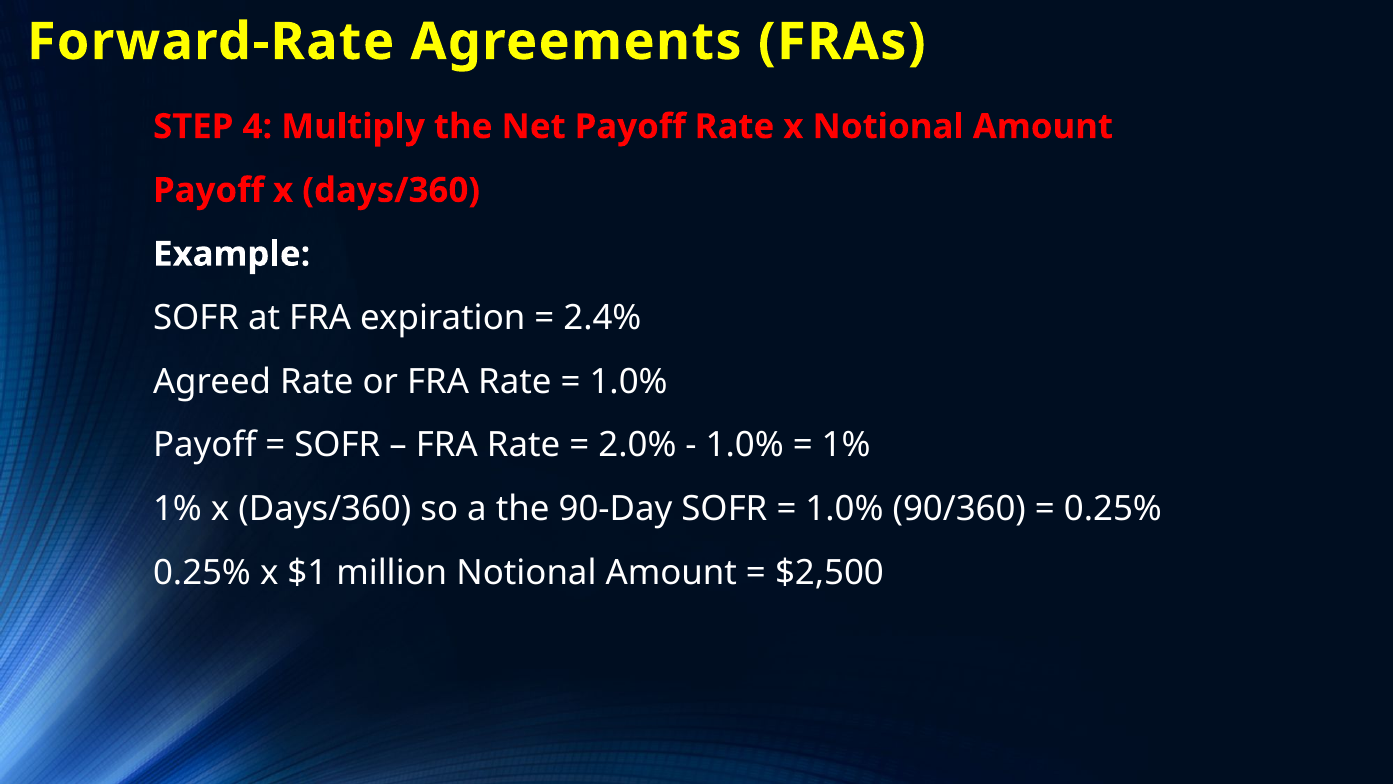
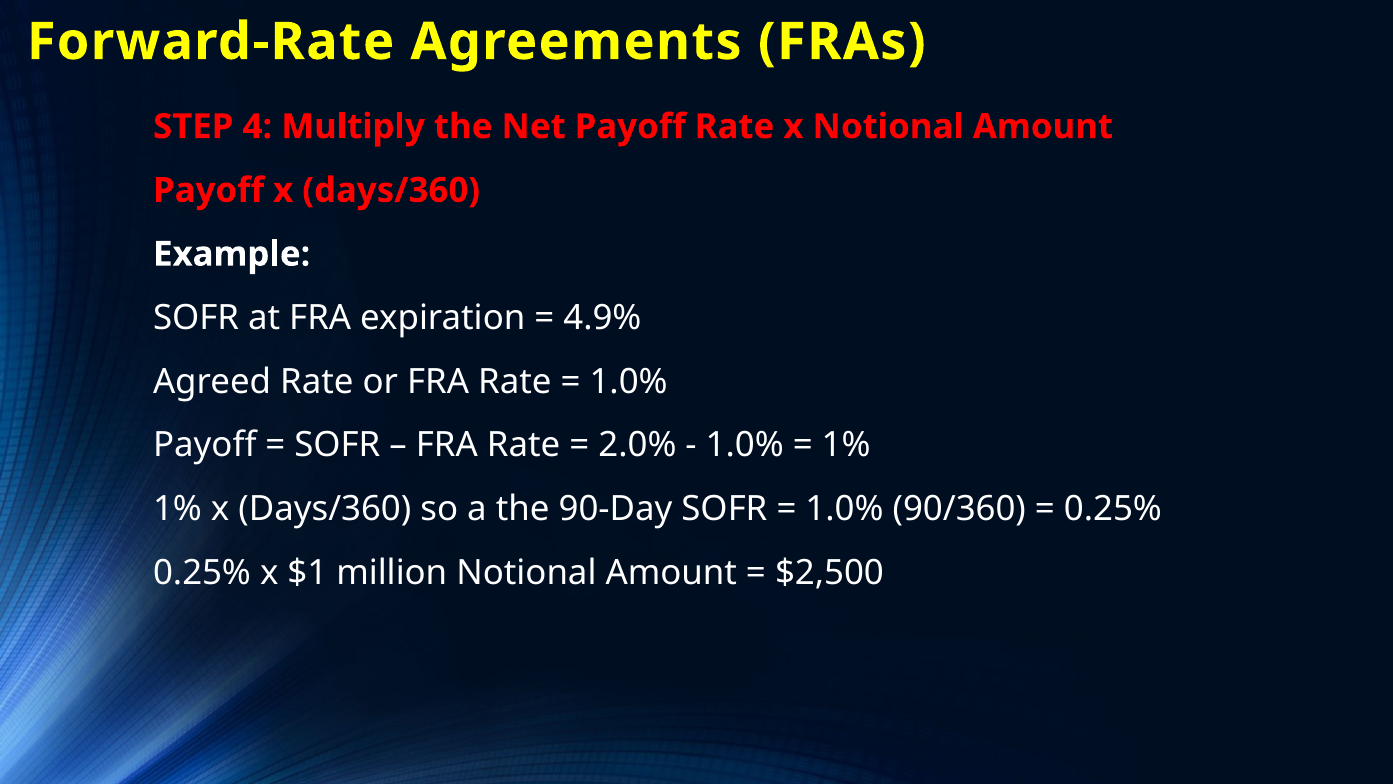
2.4%: 2.4% -> 4.9%
